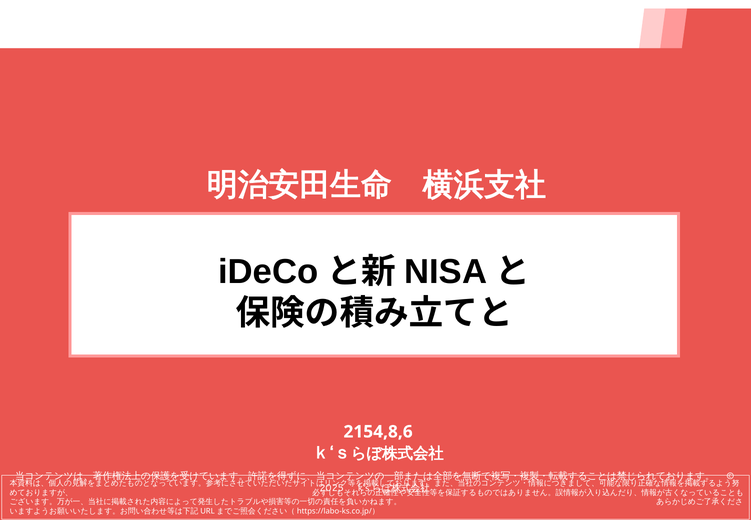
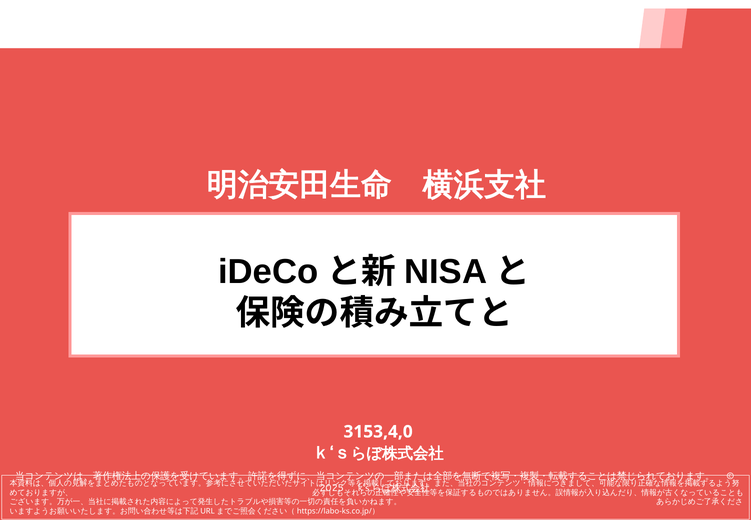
2154,8,6: 2154,8,6 -> 3153,4,0
